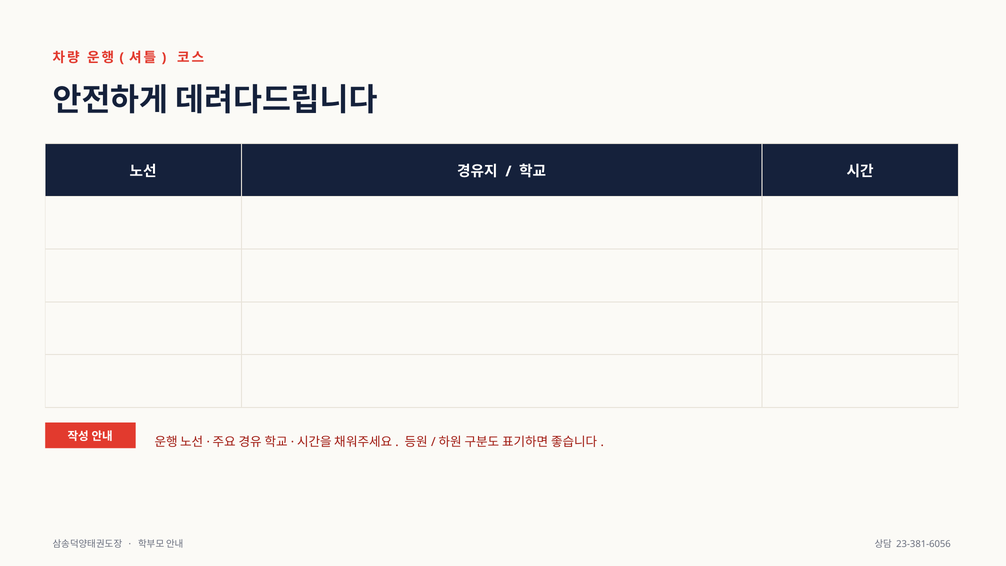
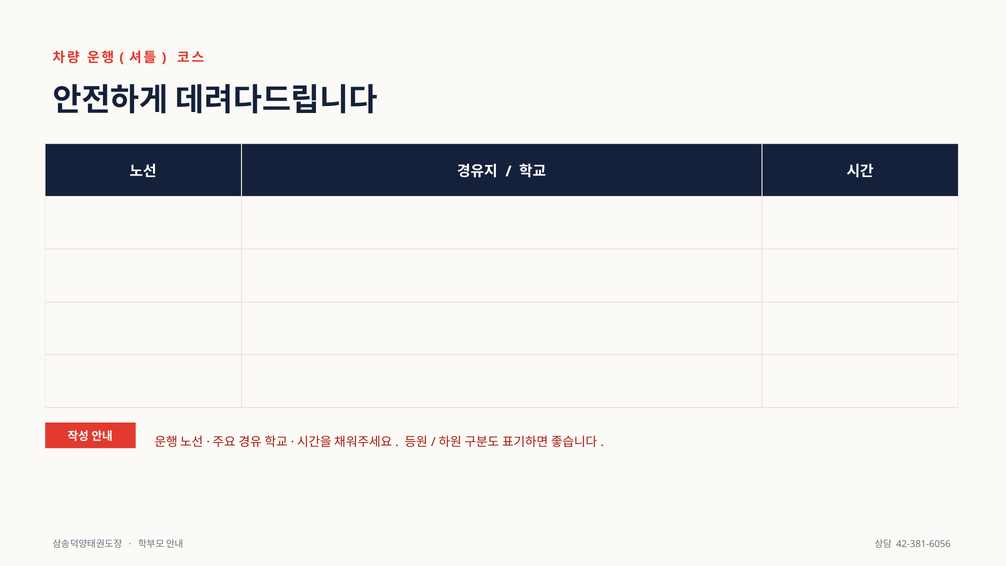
23-381-6056: 23-381-6056 -> 42-381-6056
